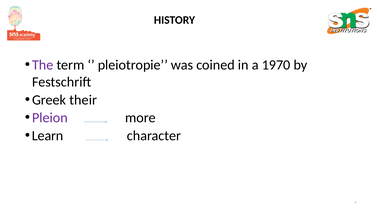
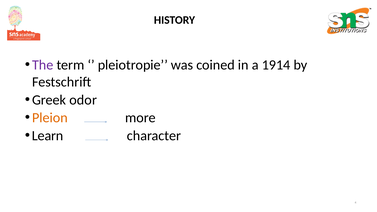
1970: 1970 -> 1914
their: their -> odor
Pleion colour: purple -> orange
